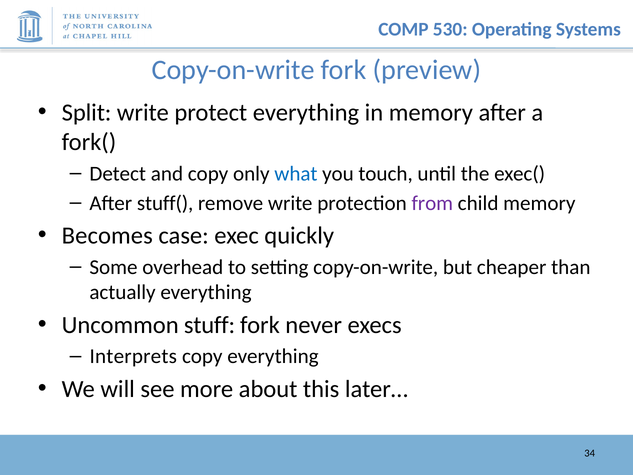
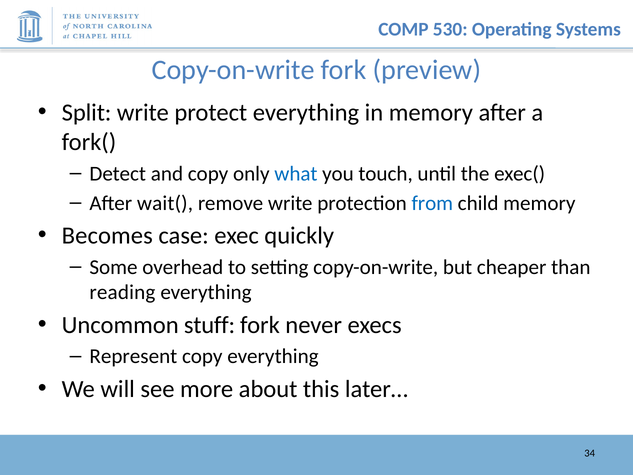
stuff(: stuff( -> wait(
from colour: purple -> blue
actually: actually -> reading
Interprets: Interprets -> Represent
